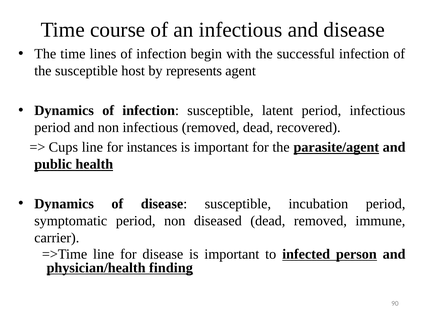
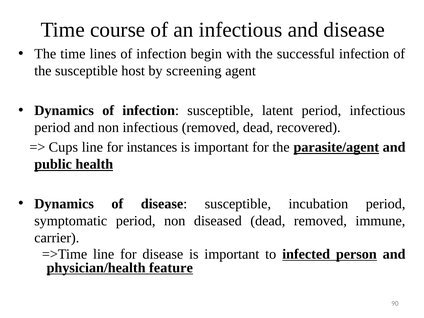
represents: represents -> screening
finding: finding -> feature
